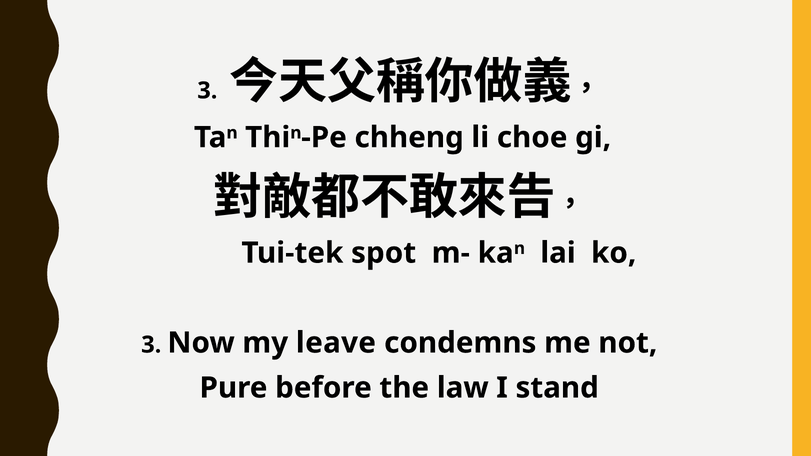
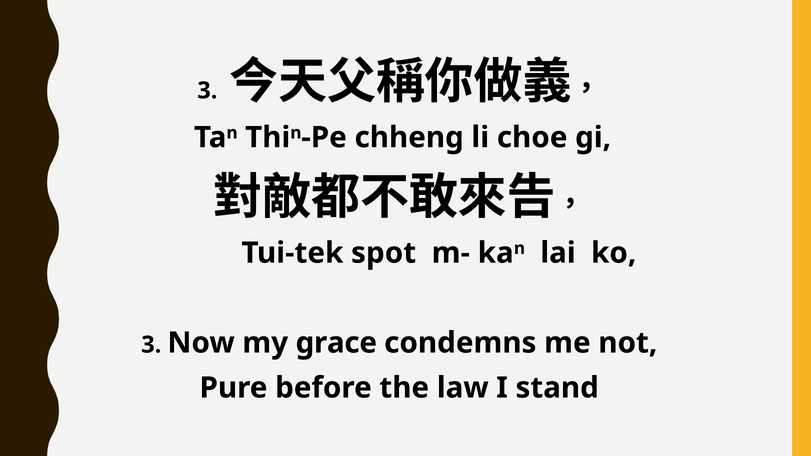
leave: leave -> grace
